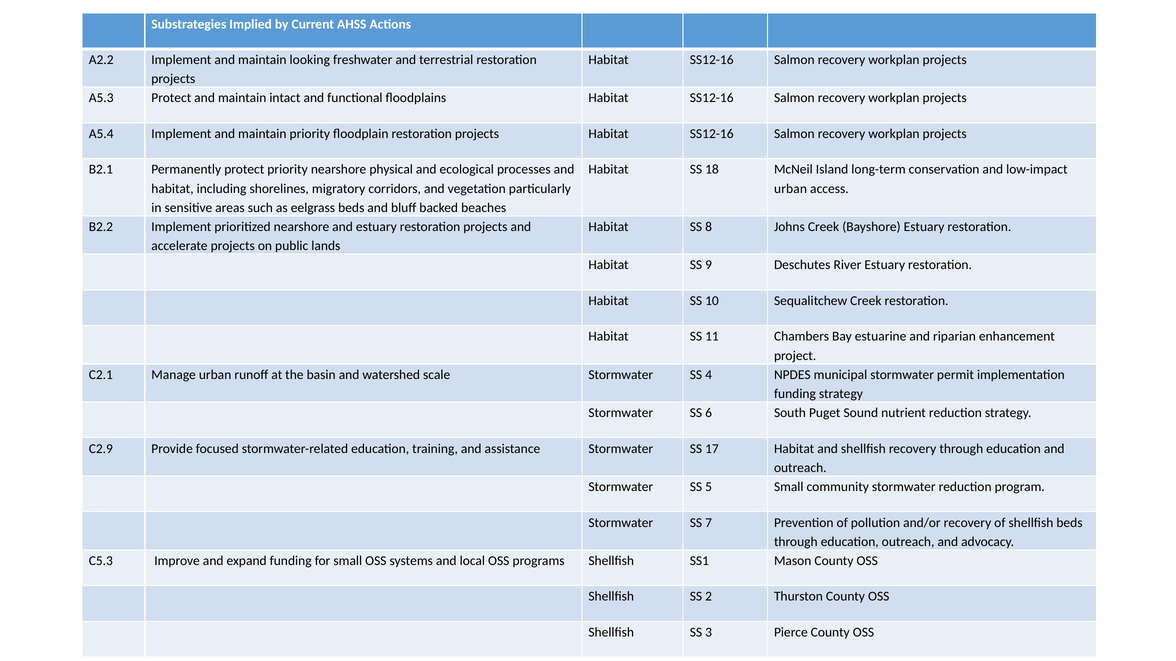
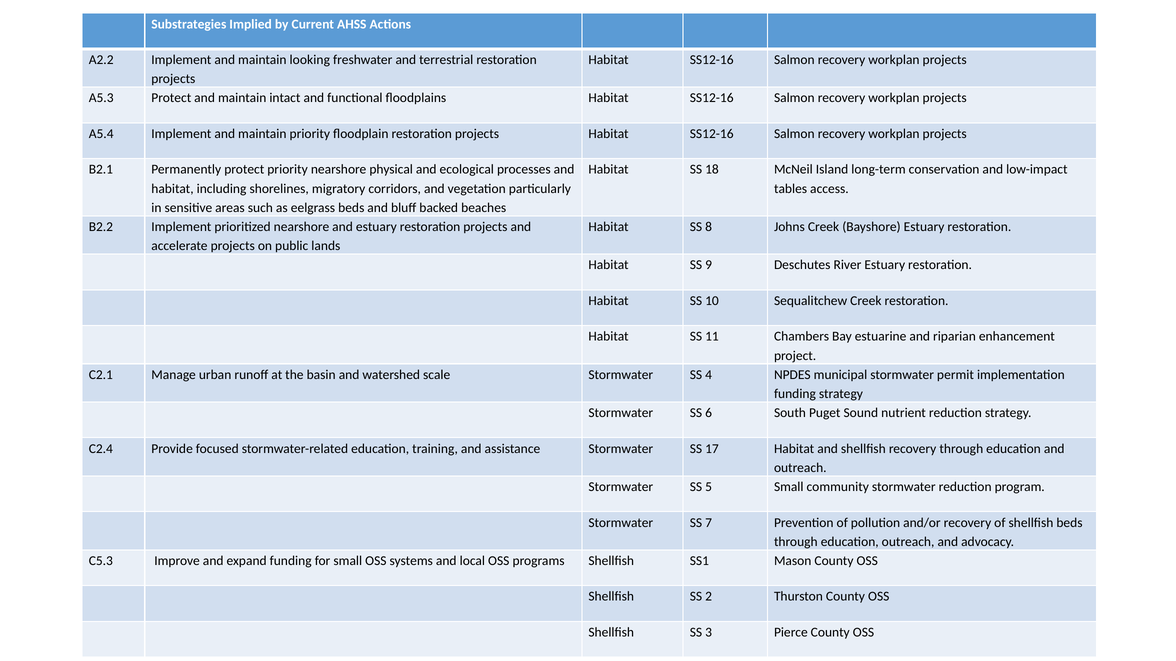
urban at (791, 189): urban -> tables
C2.9: C2.9 -> C2.4
